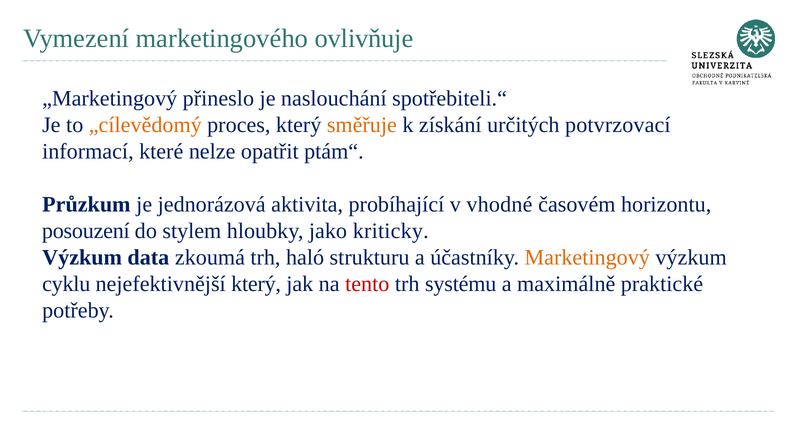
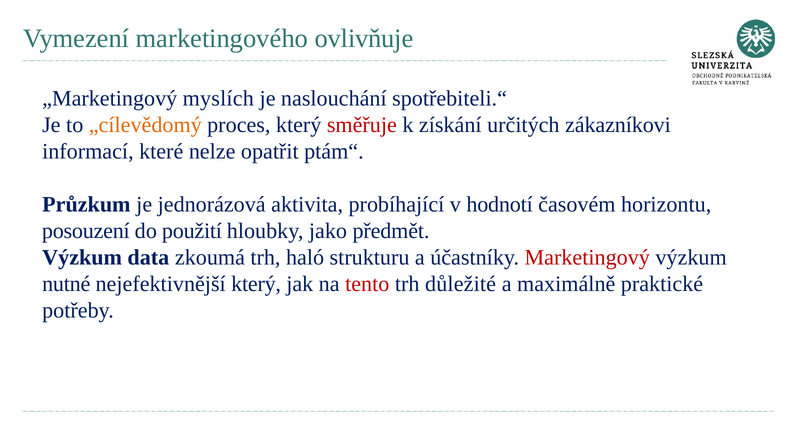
přineslo: přineslo -> myslích
směřuje colour: orange -> red
potvrzovací: potvrzovací -> zákazníkovi
vhodné: vhodné -> hodnotí
stylem: stylem -> použití
kriticky: kriticky -> předmět
Marketingový colour: orange -> red
cyklu: cyklu -> nutné
systému: systému -> důležité
